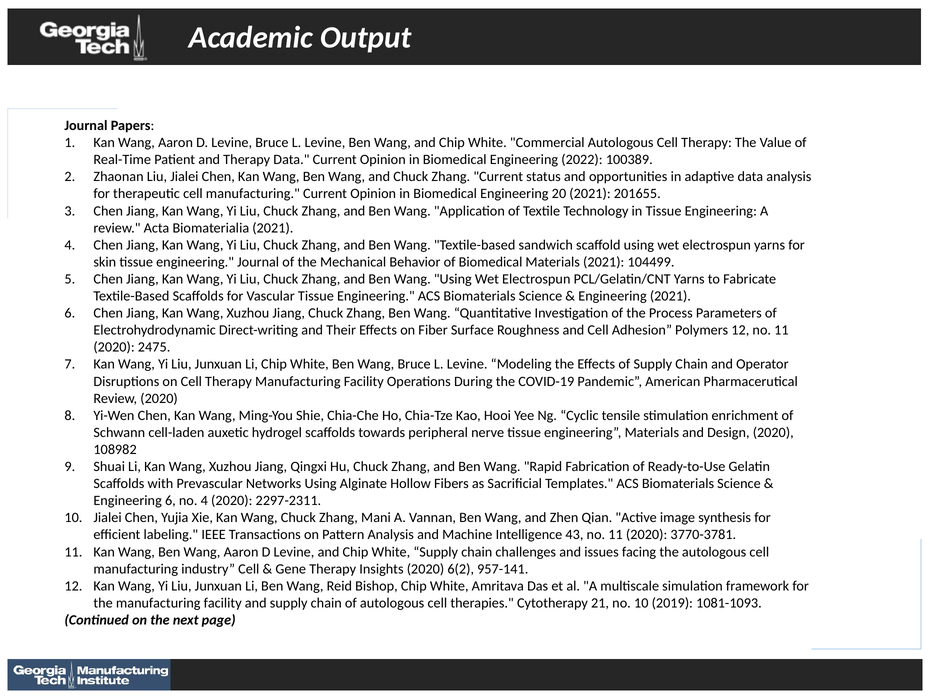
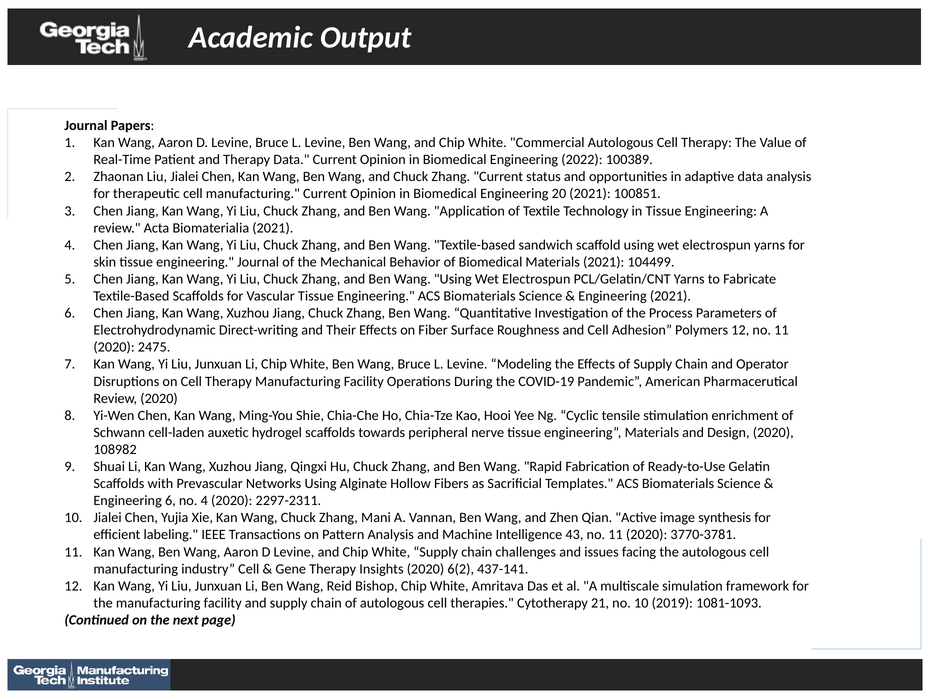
201655: 201655 -> 100851
957-141: 957-141 -> 437-141
